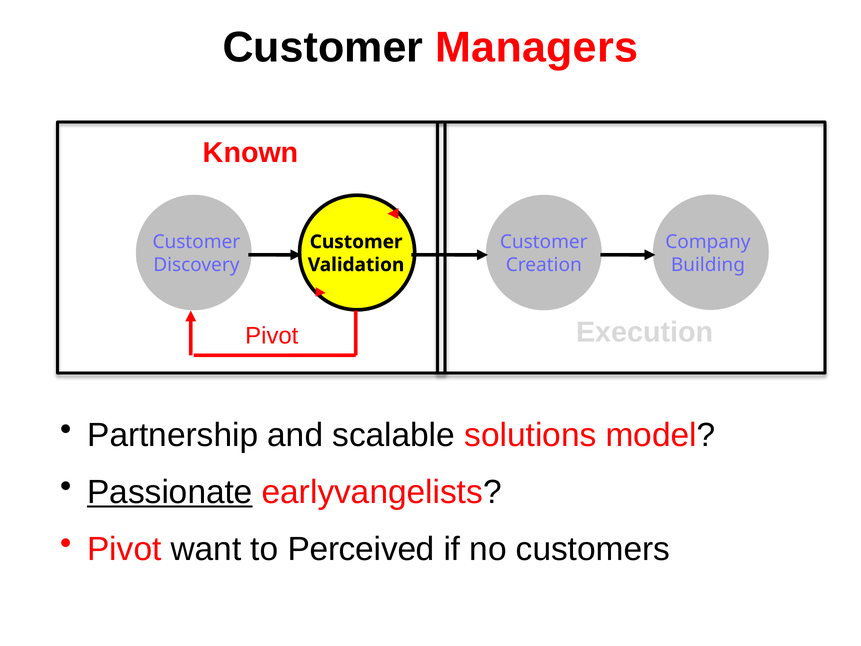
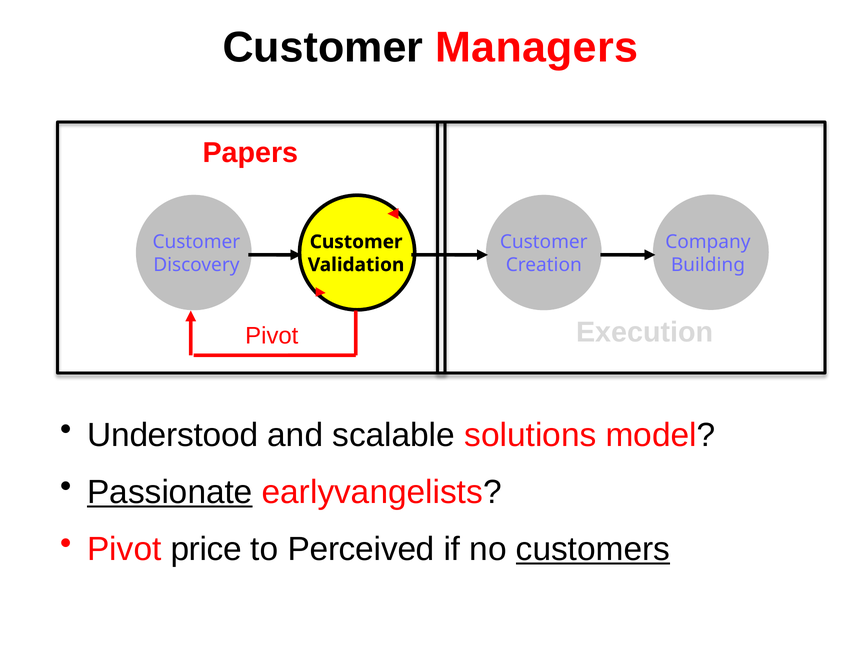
Known: Known -> Papers
Partnership: Partnership -> Understood
want: want -> price
customers underline: none -> present
